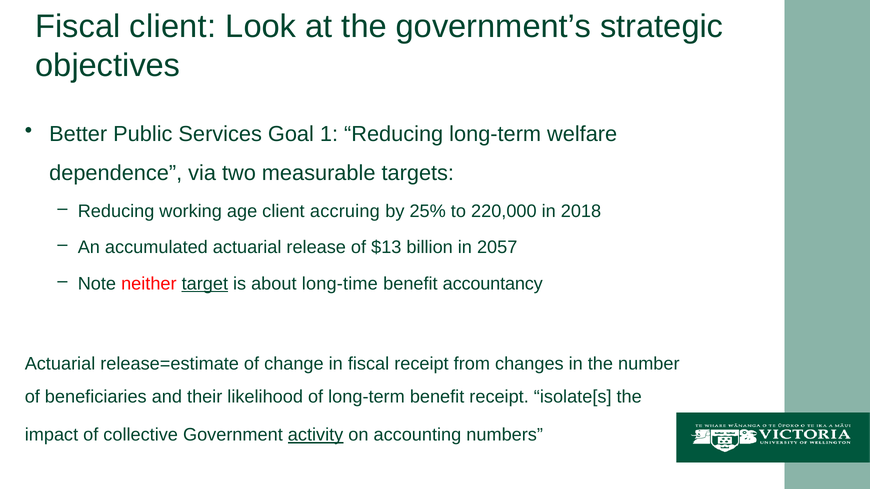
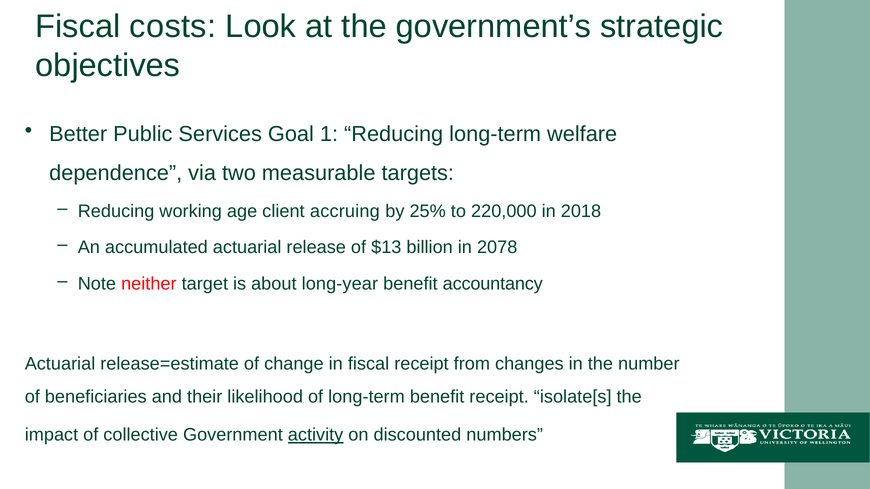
Fiscal client: client -> costs
2057: 2057 -> 2078
target underline: present -> none
long-time: long-time -> long-year
accounting: accounting -> discounted
